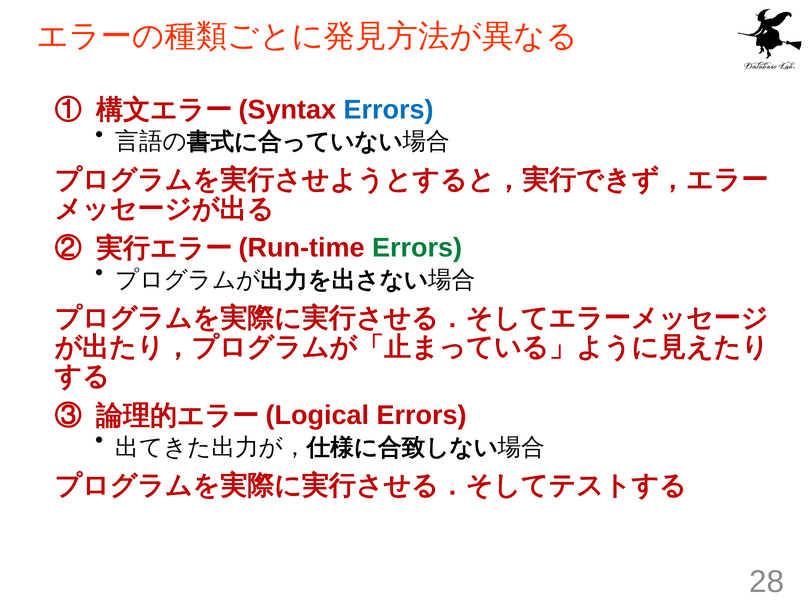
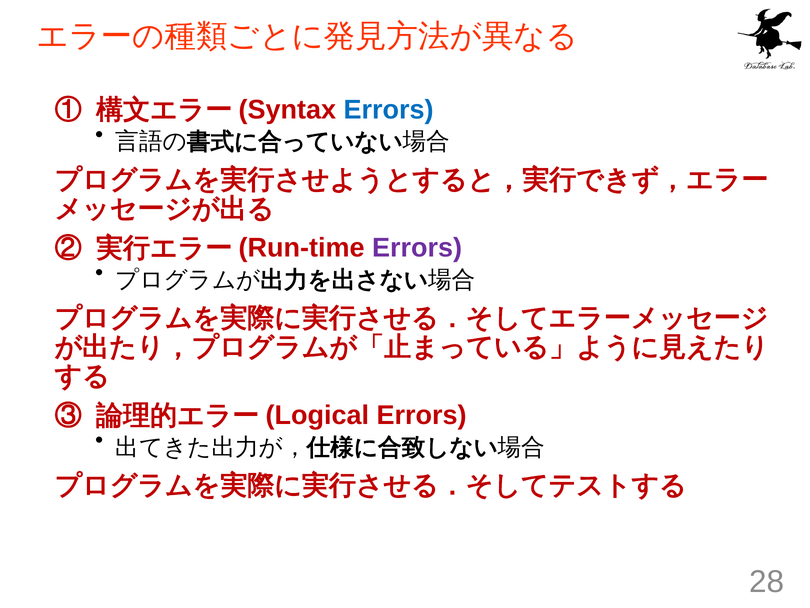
Errors at (417, 248) colour: green -> purple
